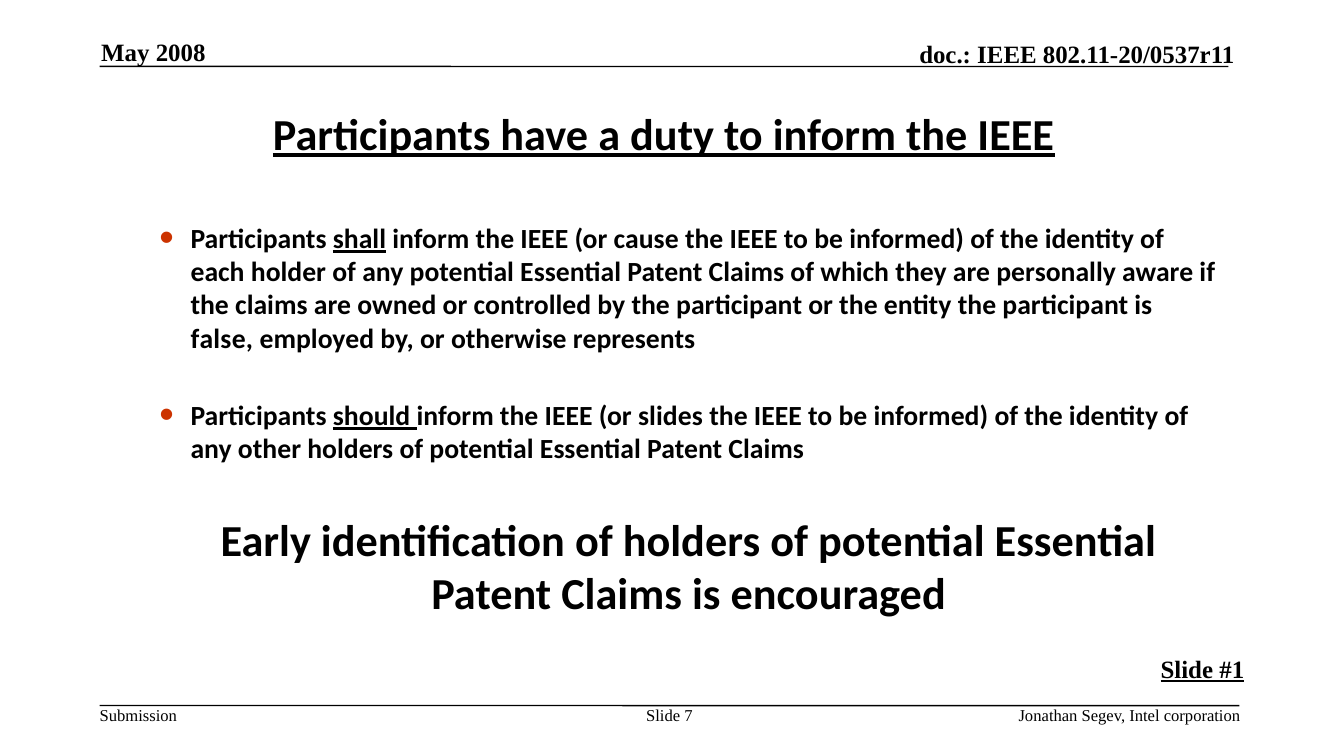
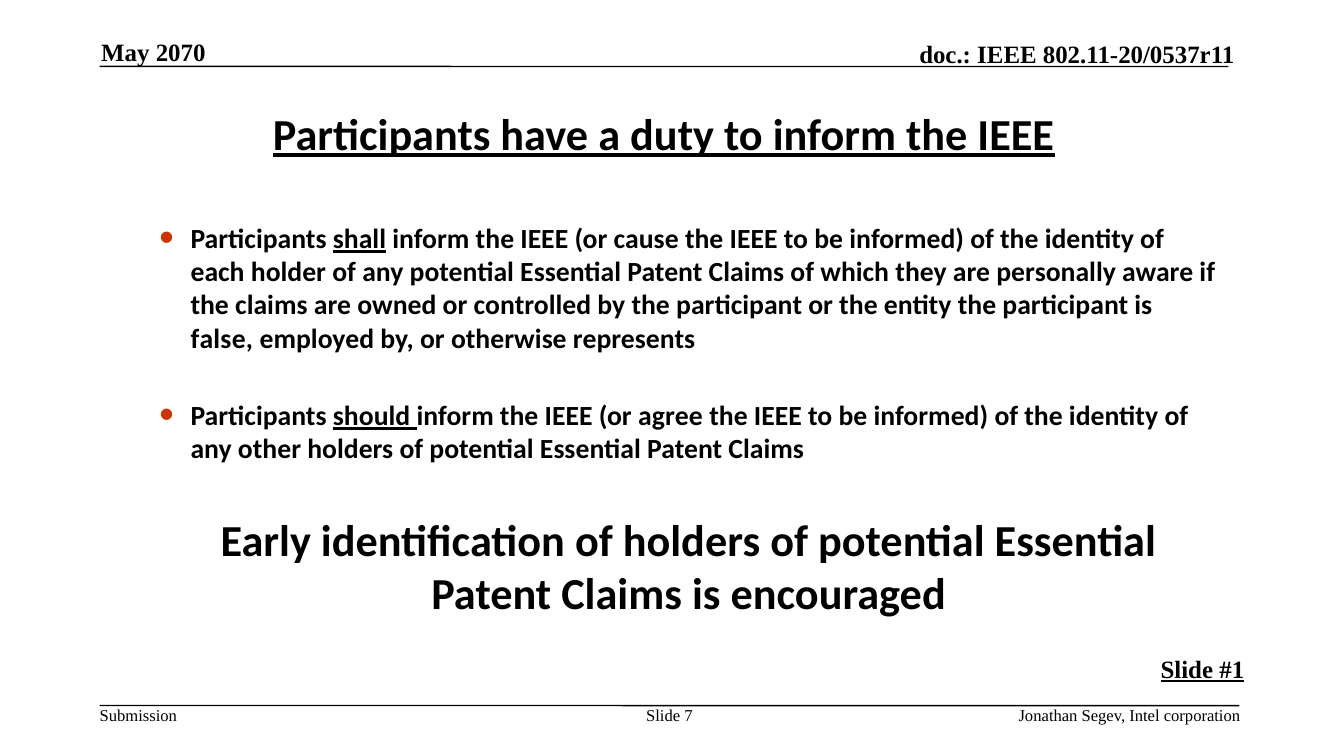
2008: 2008 -> 2070
slides: slides -> agree
